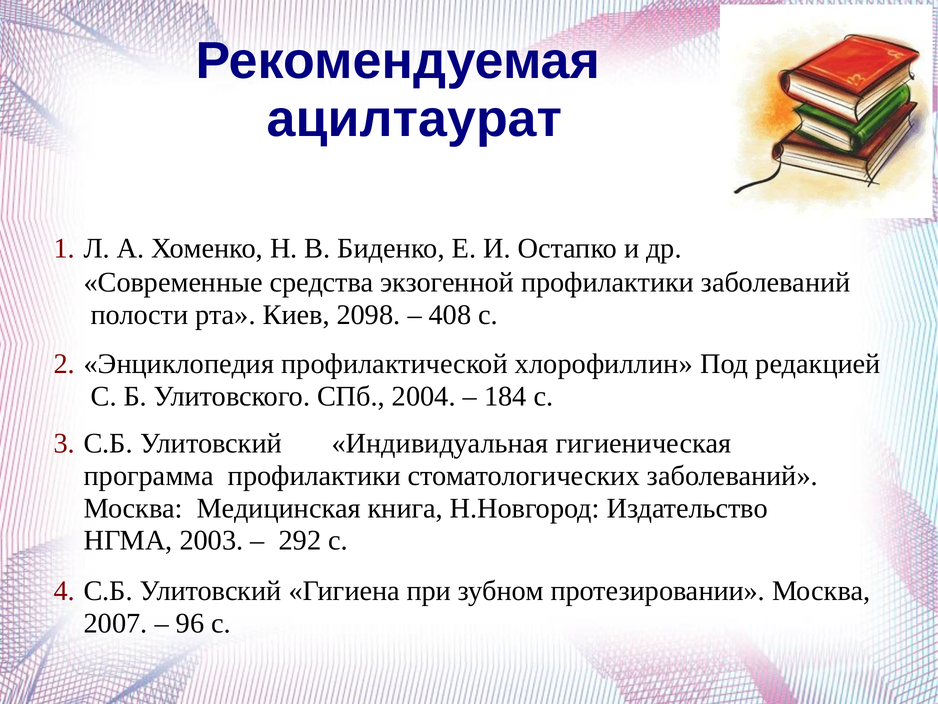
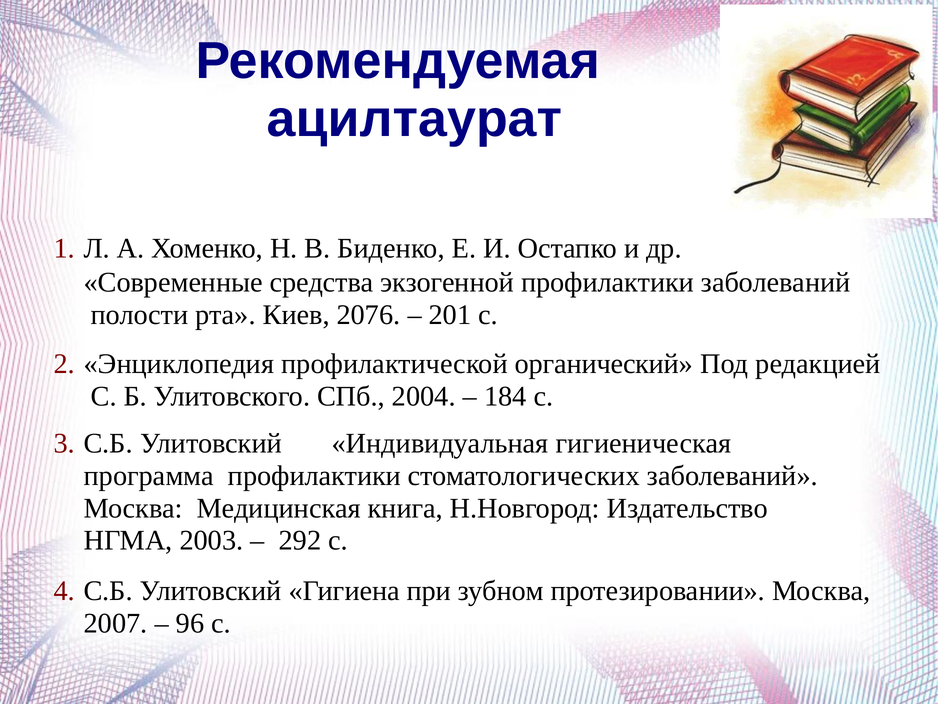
2098: 2098 -> 2076
408: 408 -> 201
хлорофиллин: хлорофиллин -> органический
